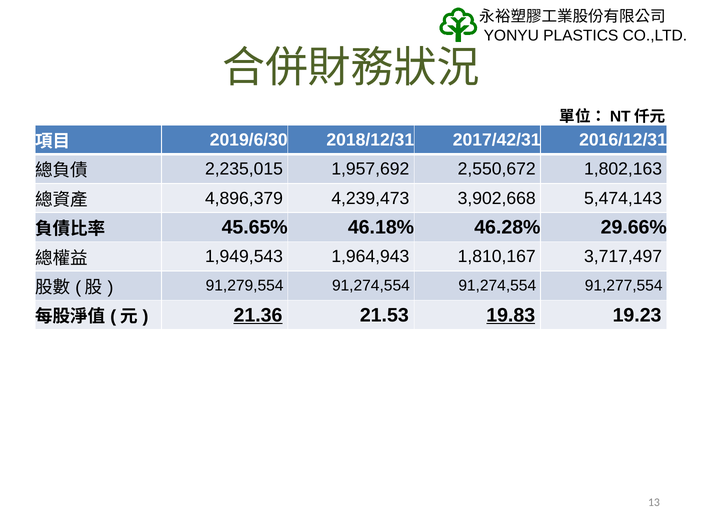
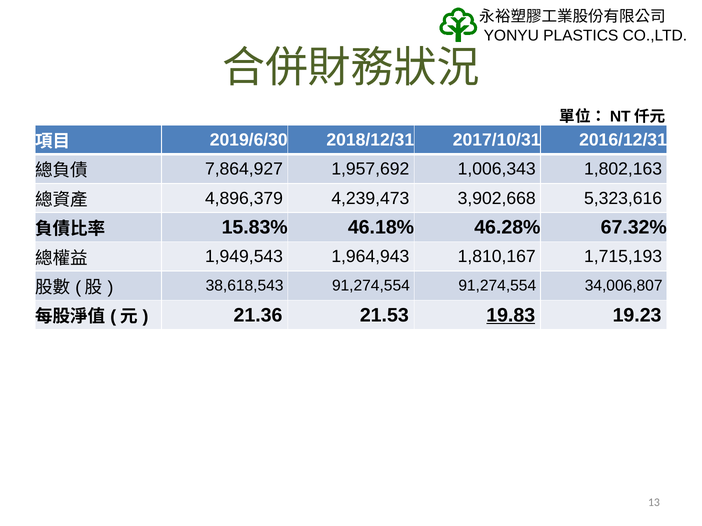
2017/42/31: 2017/42/31 -> 2017/10/31
2,235,015: 2,235,015 -> 7,864,927
2,550,672: 2,550,672 -> 1,006,343
5,474,143: 5,474,143 -> 5,323,616
45.65%: 45.65% -> 15.83%
29.66%: 29.66% -> 67.32%
3,717,497: 3,717,497 -> 1,715,193
91,279,554: 91,279,554 -> 38,618,543
91,277,554: 91,277,554 -> 34,006,807
21.36 underline: present -> none
